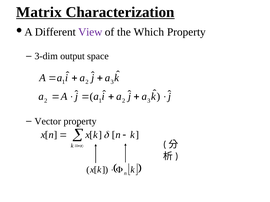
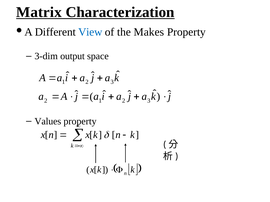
View colour: purple -> blue
Which: Which -> Makes
Vector: Vector -> Values
